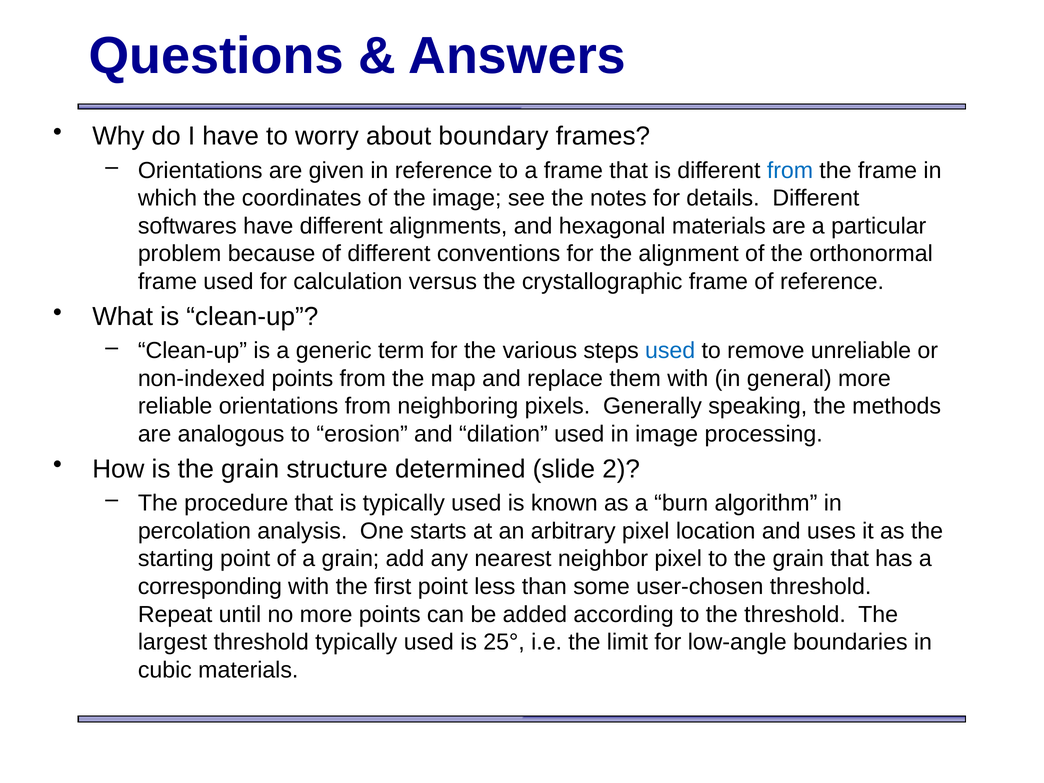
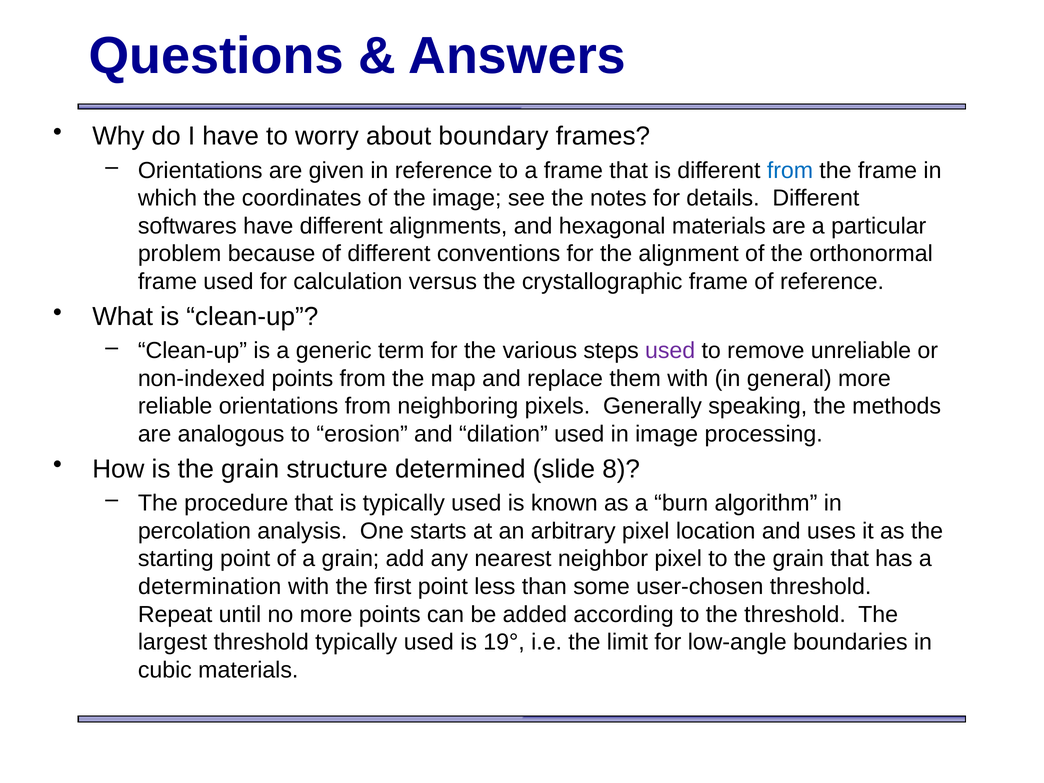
used at (670, 351) colour: blue -> purple
2: 2 -> 8
corresponding: corresponding -> determination
25°: 25° -> 19°
